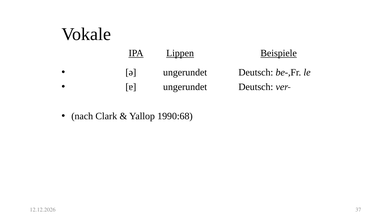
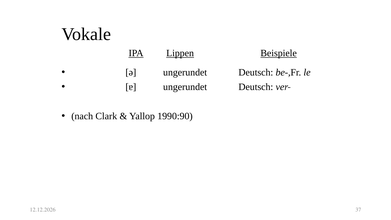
1990:68: 1990:68 -> 1990:90
